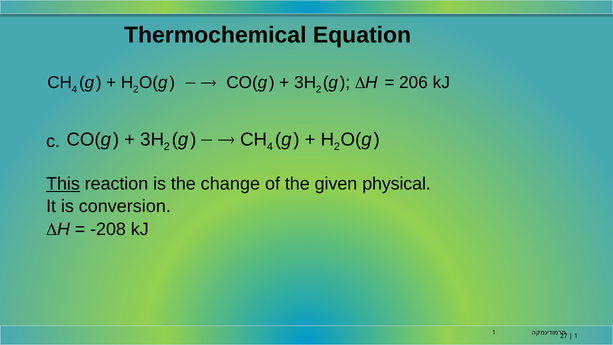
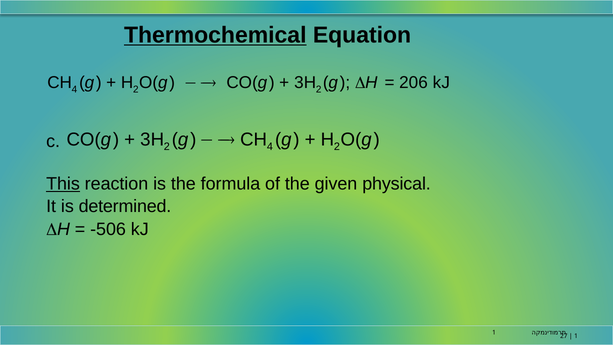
Thermochemical underline: none -> present
change: change -> formula
conversion: conversion -> determined
-208: -208 -> -506
